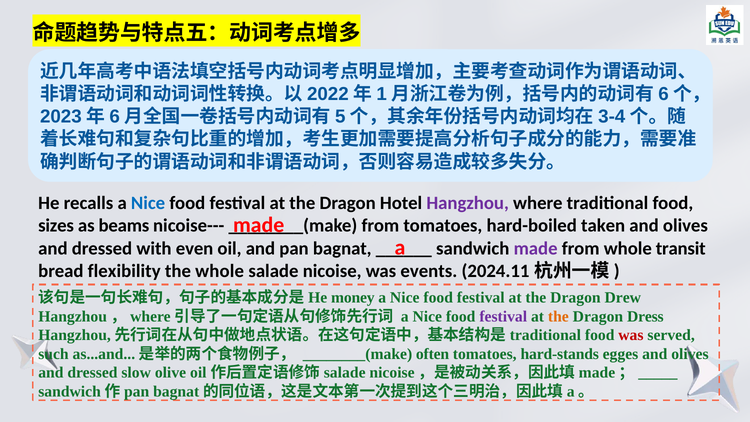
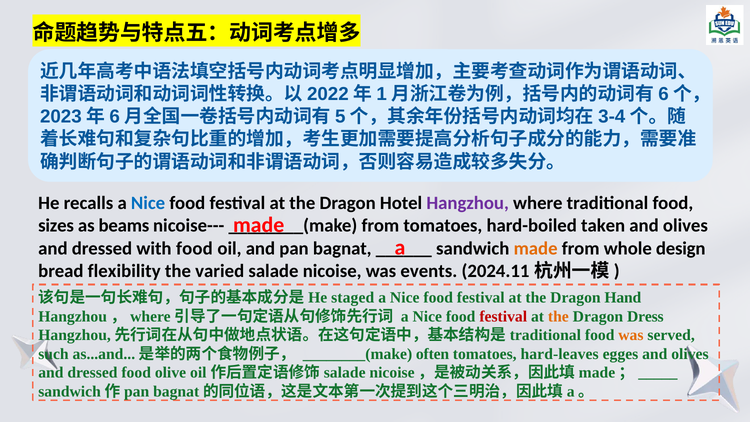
with even: even -> food
made at (536, 248) colour: purple -> orange
transit: transit -> design
the whole: whole -> varied
money: money -> staged
Drew: Drew -> Hand
festival at (503, 316) colour: purple -> red
was at (631, 335) colour: red -> orange
hard-stands: hard-stands -> hard-leaves
dressed slow: slow -> food
